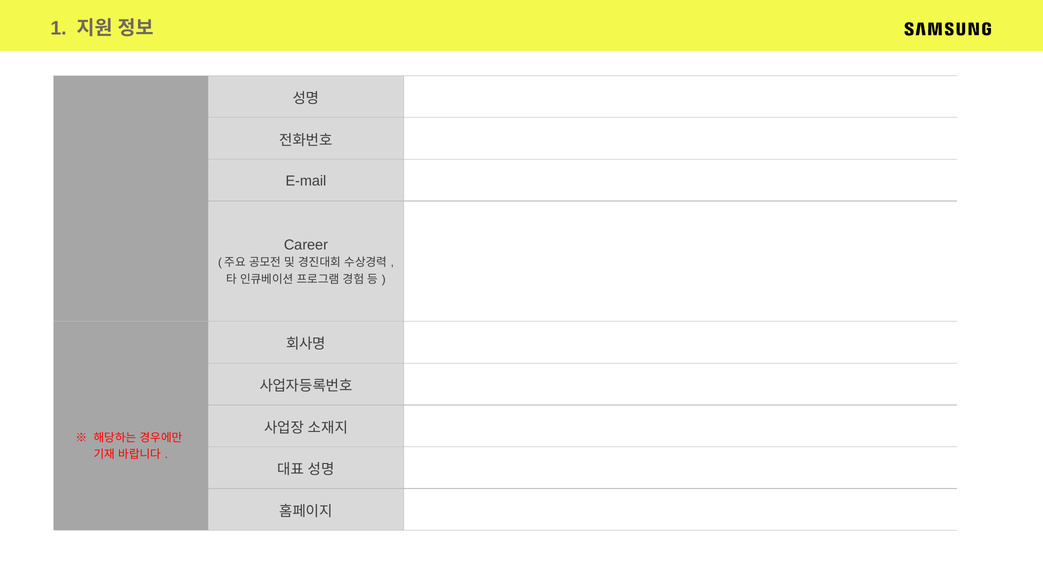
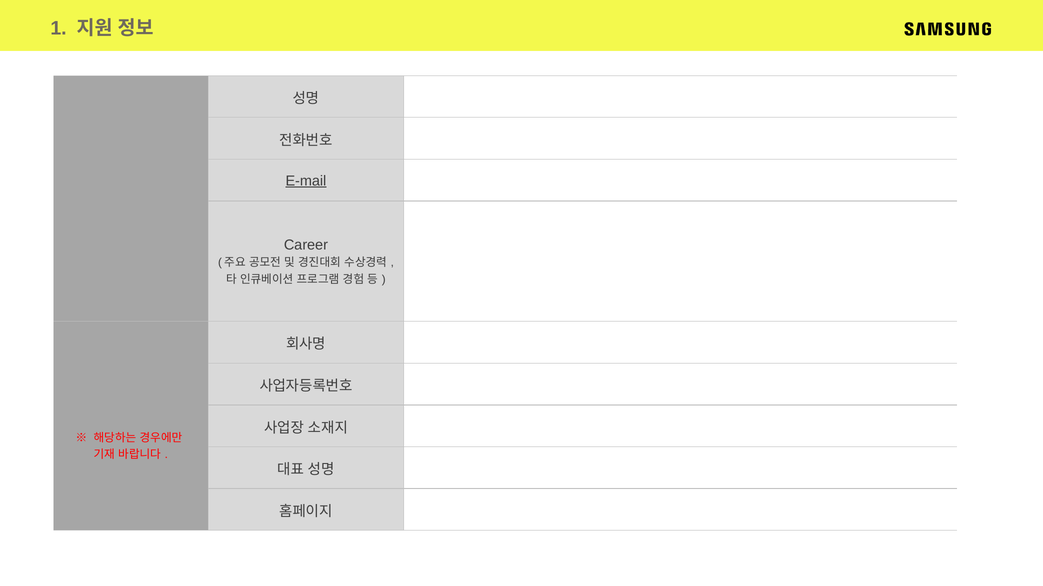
E-mail underline: none -> present
